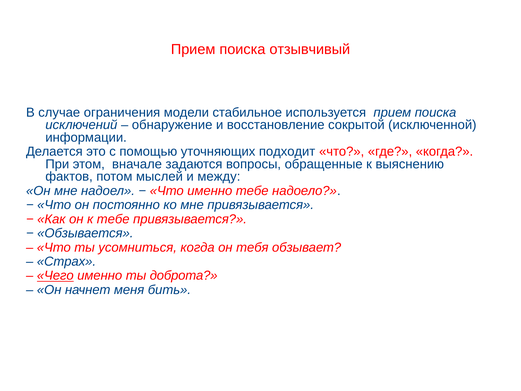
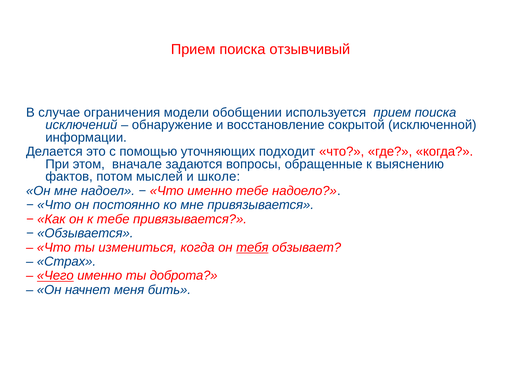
стабильное: стабильное -> обобщении
между: между -> школе
усомниться: усомниться -> измениться
тебя underline: none -> present
